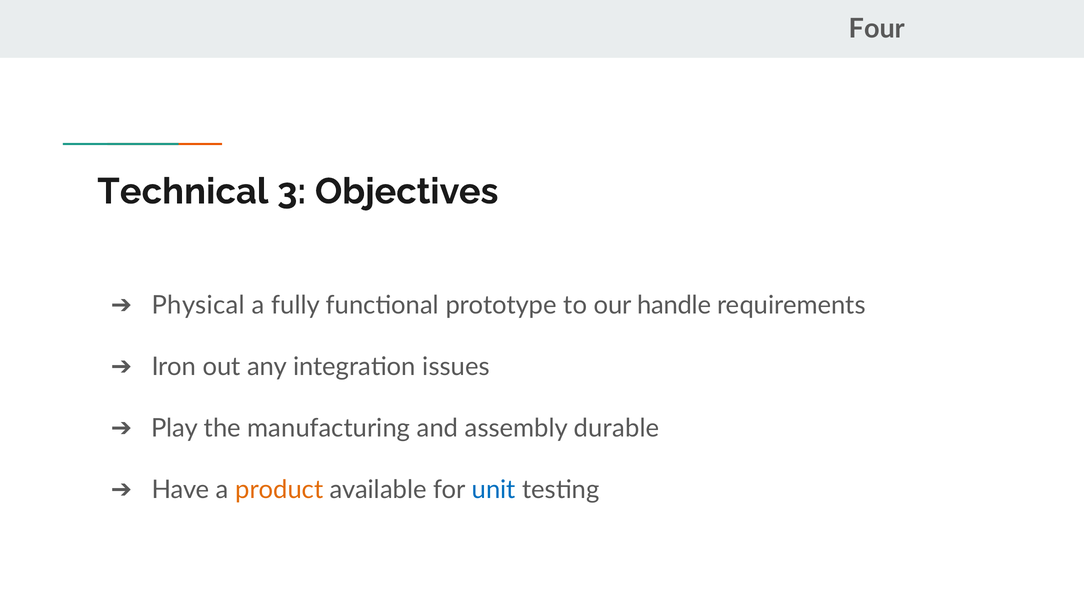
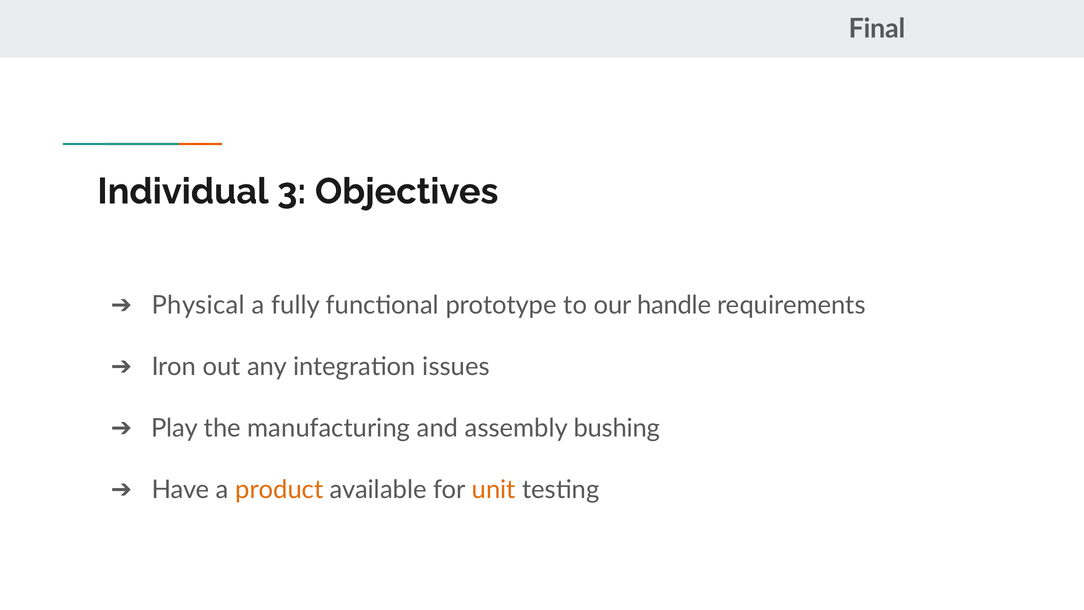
Four: Four -> Final
Technical: Technical -> Individual
durable: durable -> bushing
unit colour: blue -> orange
